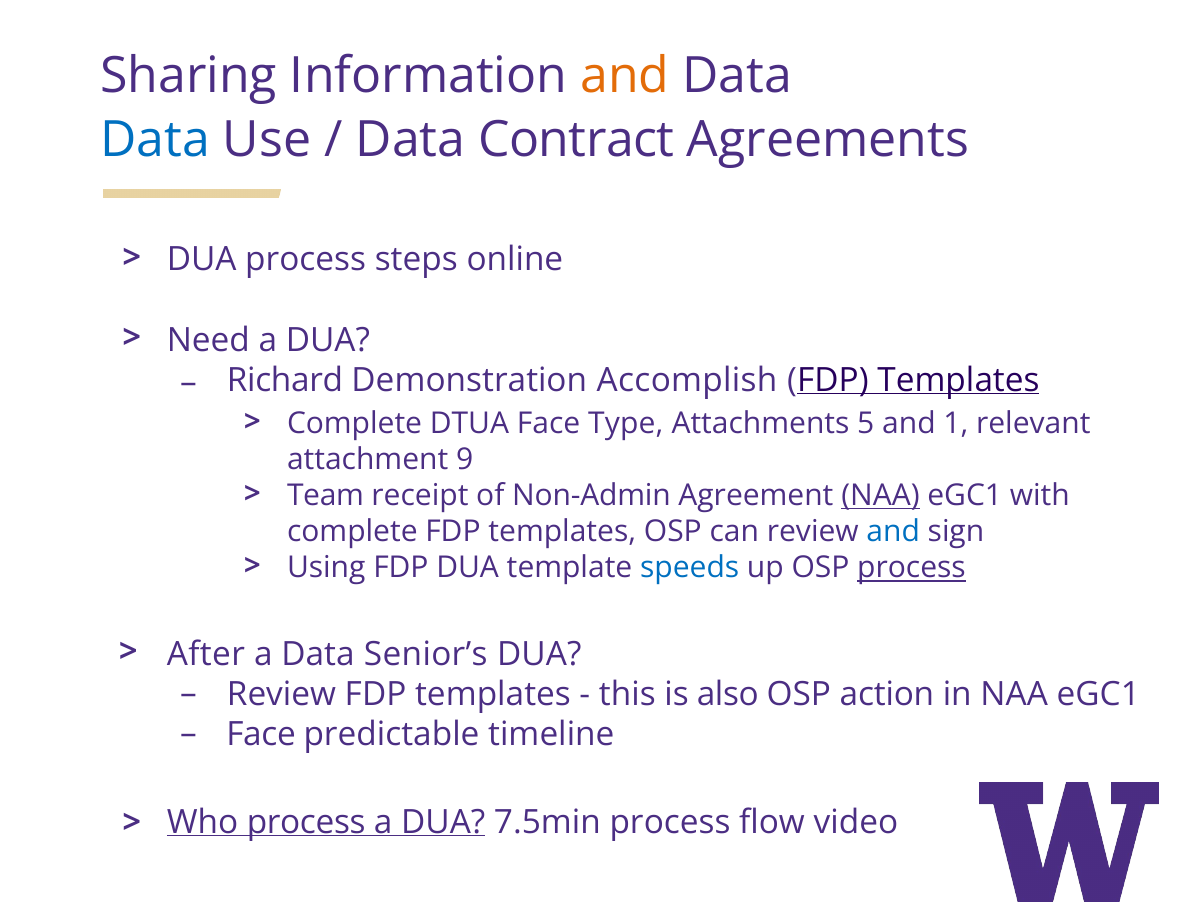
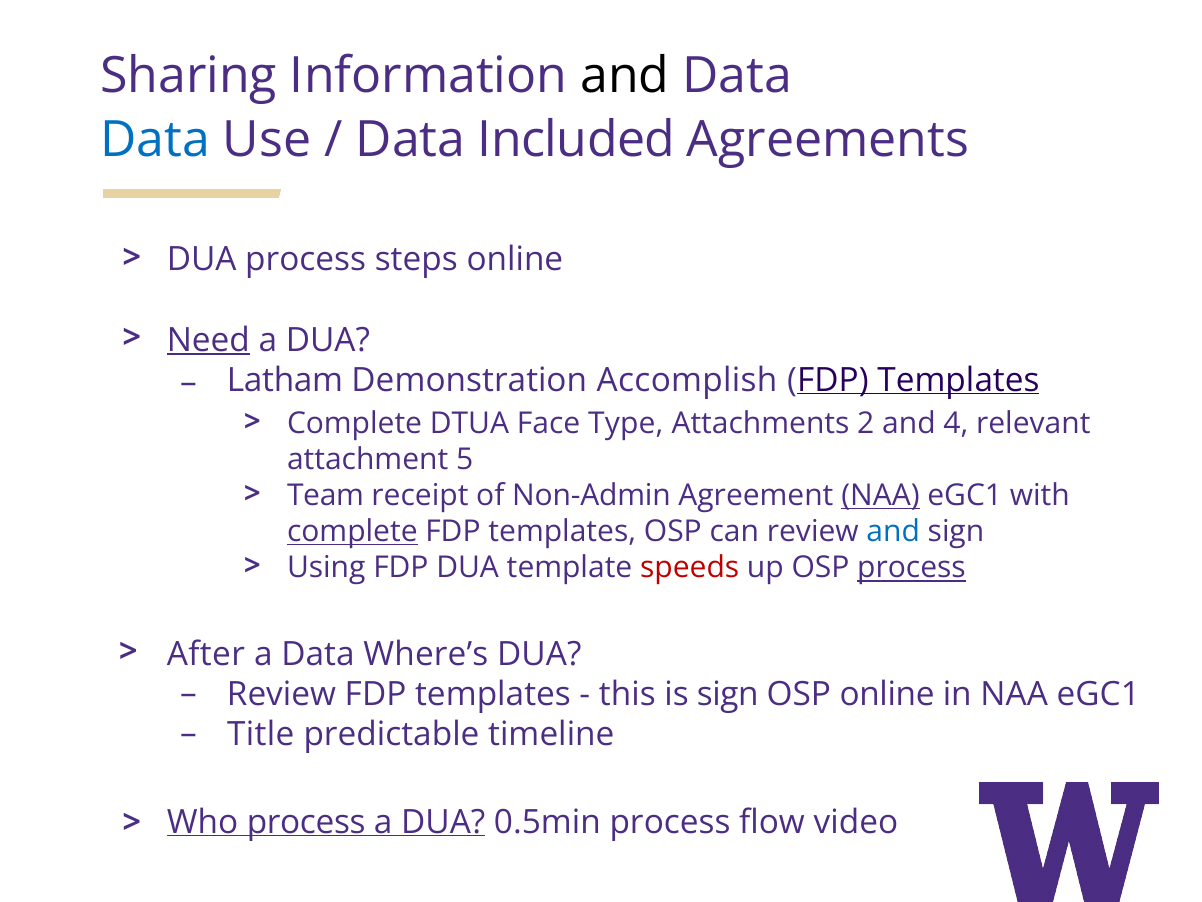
and at (625, 76) colour: orange -> black
Contract: Contract -> Included
Need underline: none -> present
Richard: Richard -> Latham
5: 5 -> 2
1: 1 -> 4
9: 9 -> 5
complete at (352, 531) underline: none -> present
speeds colour: blue -> red
Senior’s: Senior’s -> Where’s
is also: also -> sign
OSP action: action -> online
Face at (261, 734): Face -> Title
7.5min: 7.5min -> 0.5min
